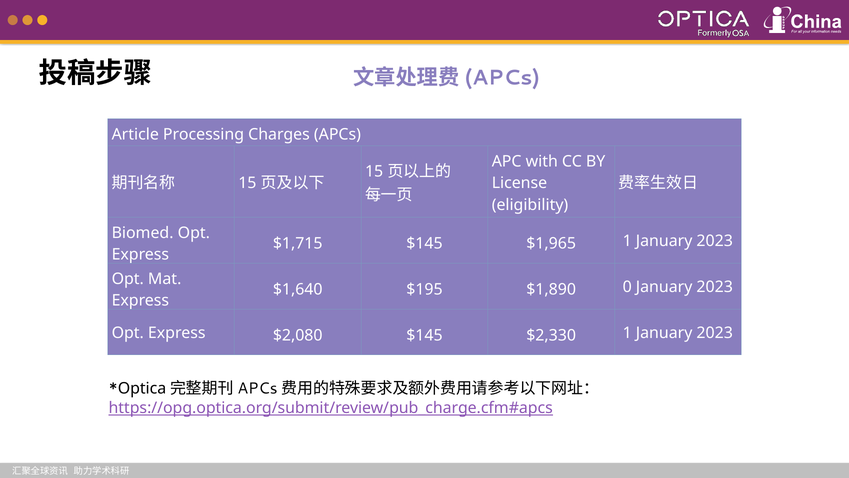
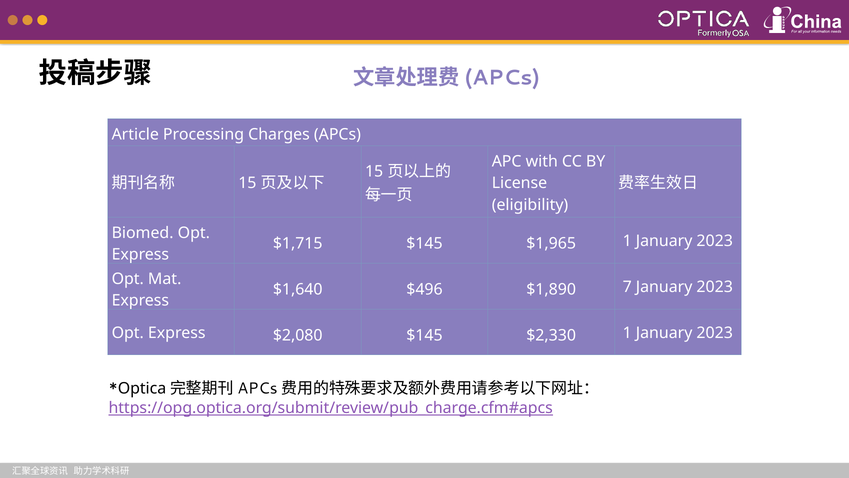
$195: $195 -> $496
0: 0 -> 7
